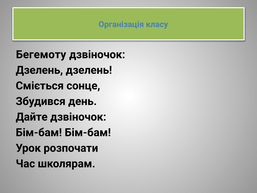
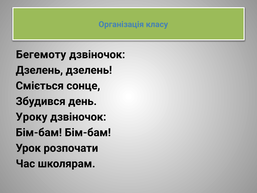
Дайте: Дайте -> Уроку
